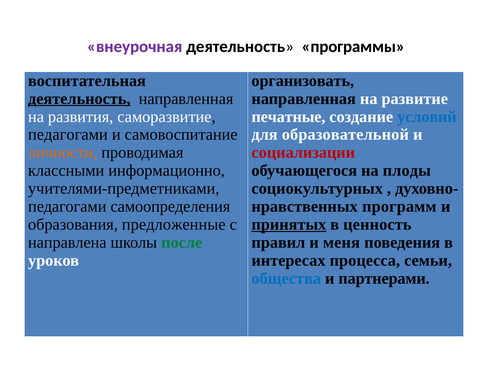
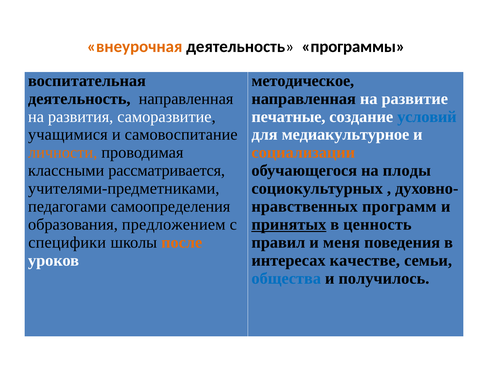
внеурочная colour: purple -> orange
организовать: организовать -> методическое
деятельность at (79, 99) underline: present -> none
педагогами at (68, 135): педагогами -> учащимися
образовательной: образовательной -> медиакультурное
социализации colour: red -> orange
информационно: информационно -> рассматривается
предложенные: предложенные -> предложением
направлена: направлена -> специфики
после colour: green -> orange
процесса: процесса -> качестве
партнерами: партнерами -> получилось
